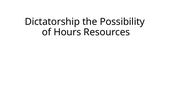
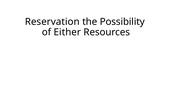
Dictatorship: Dictatorship -> Reservation
Hours: Hours -> Either
